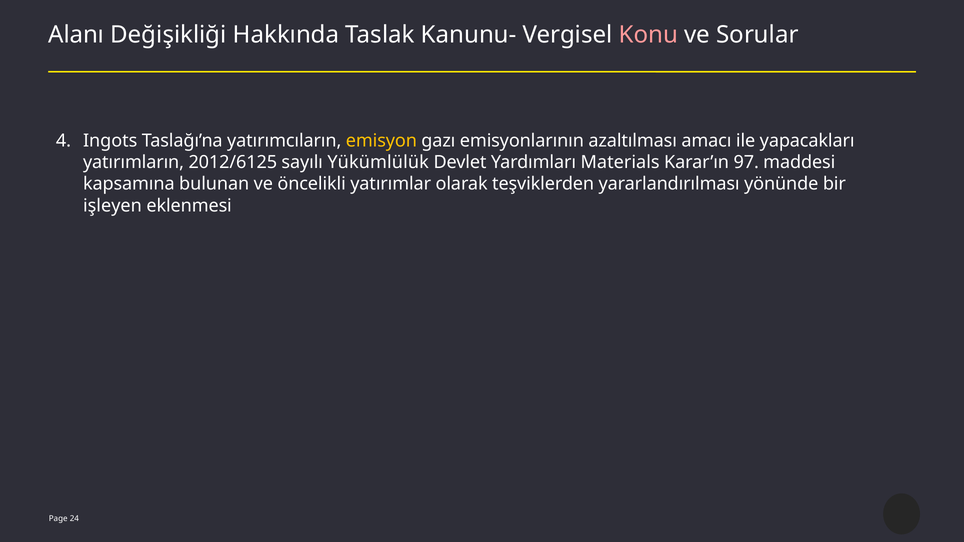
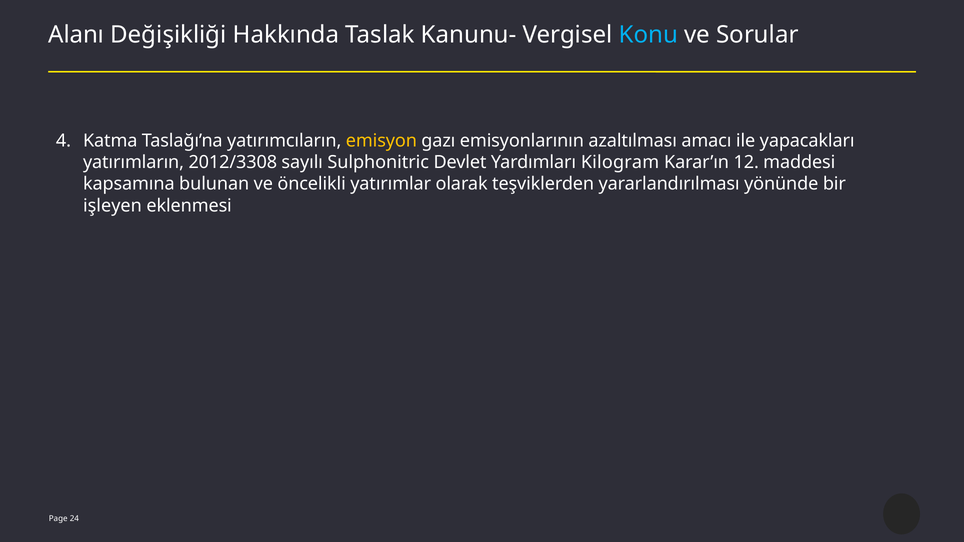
Konu colour: pink -> light blue
Ingots: Ingots -> Katma
2012/6125: 2012/6125 -> 2012/3308
Yükümlülük: Yükümlülük -> Sulphonitric
Materials: Materials -> Kilogram
97: 97 -> 12
